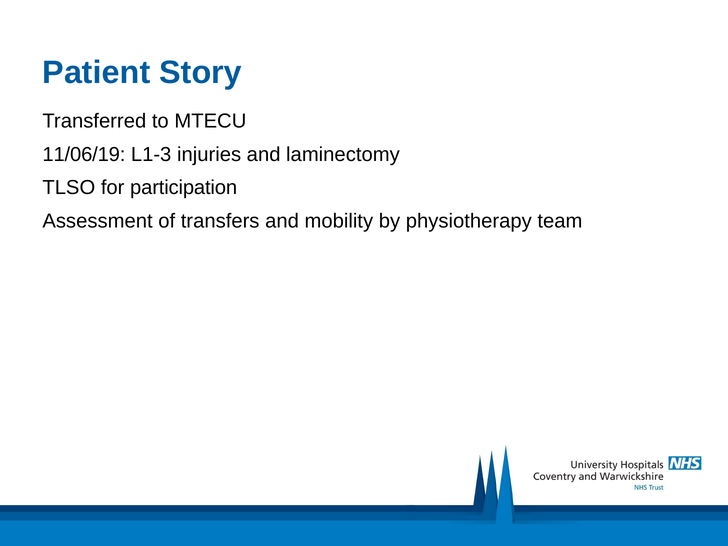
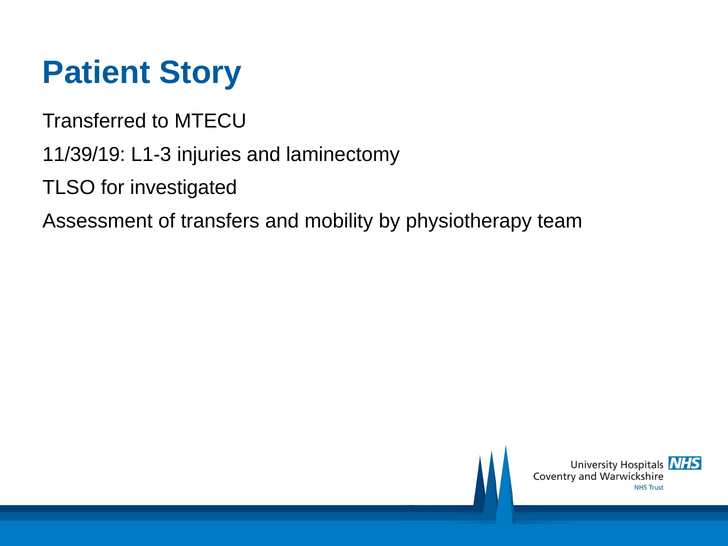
11/06/19: 11/06/19 -> 11/39/19
participation: participation -> investigated
